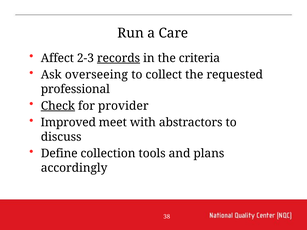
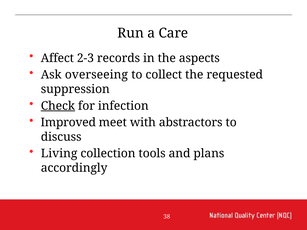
records underline: present -> none
criteria: criteria -> aspects
professional: professional -> suppression
provider: provider -> infection
Define: Define -> Living
